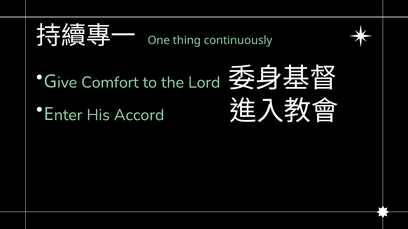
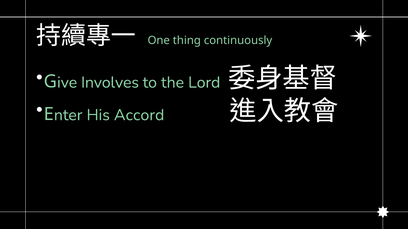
Comfort: Comfort -> Involves
